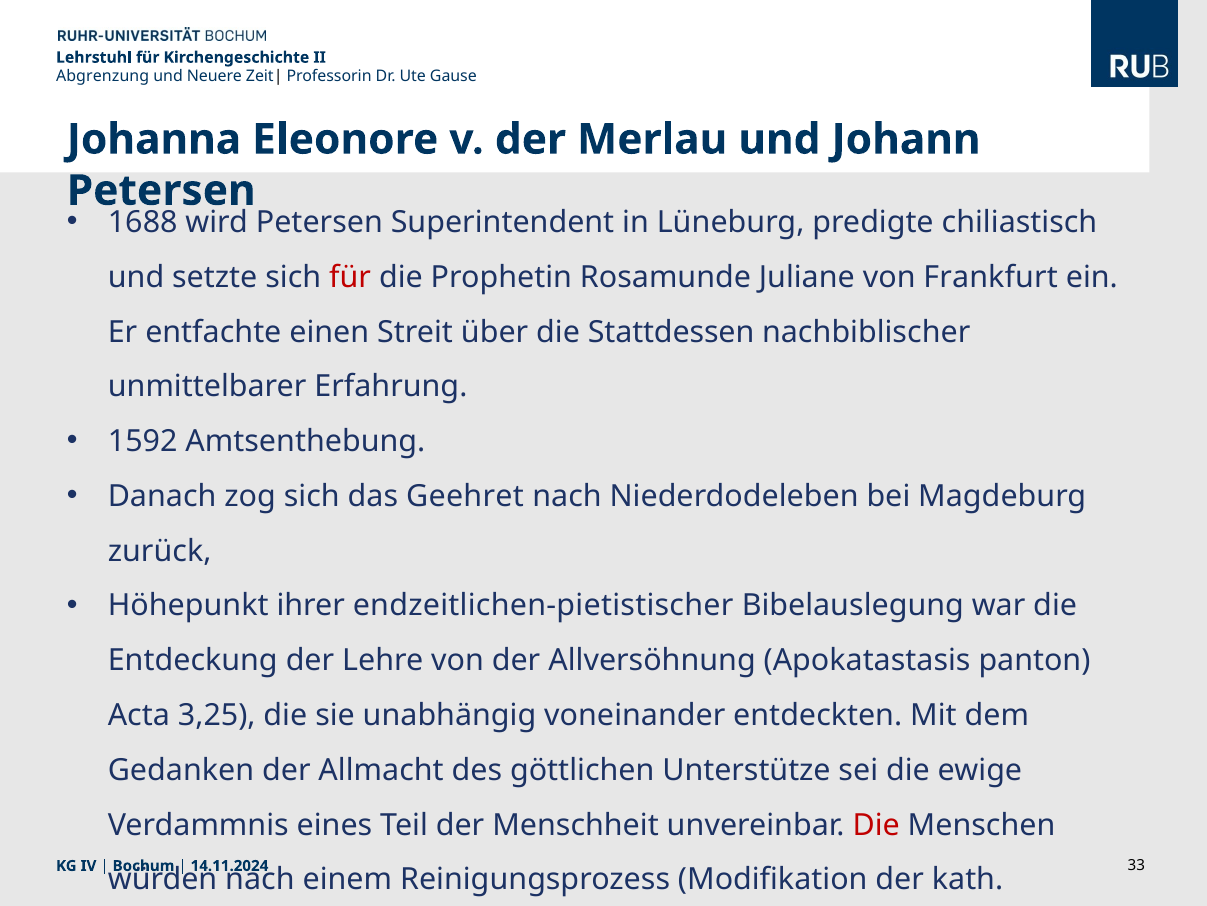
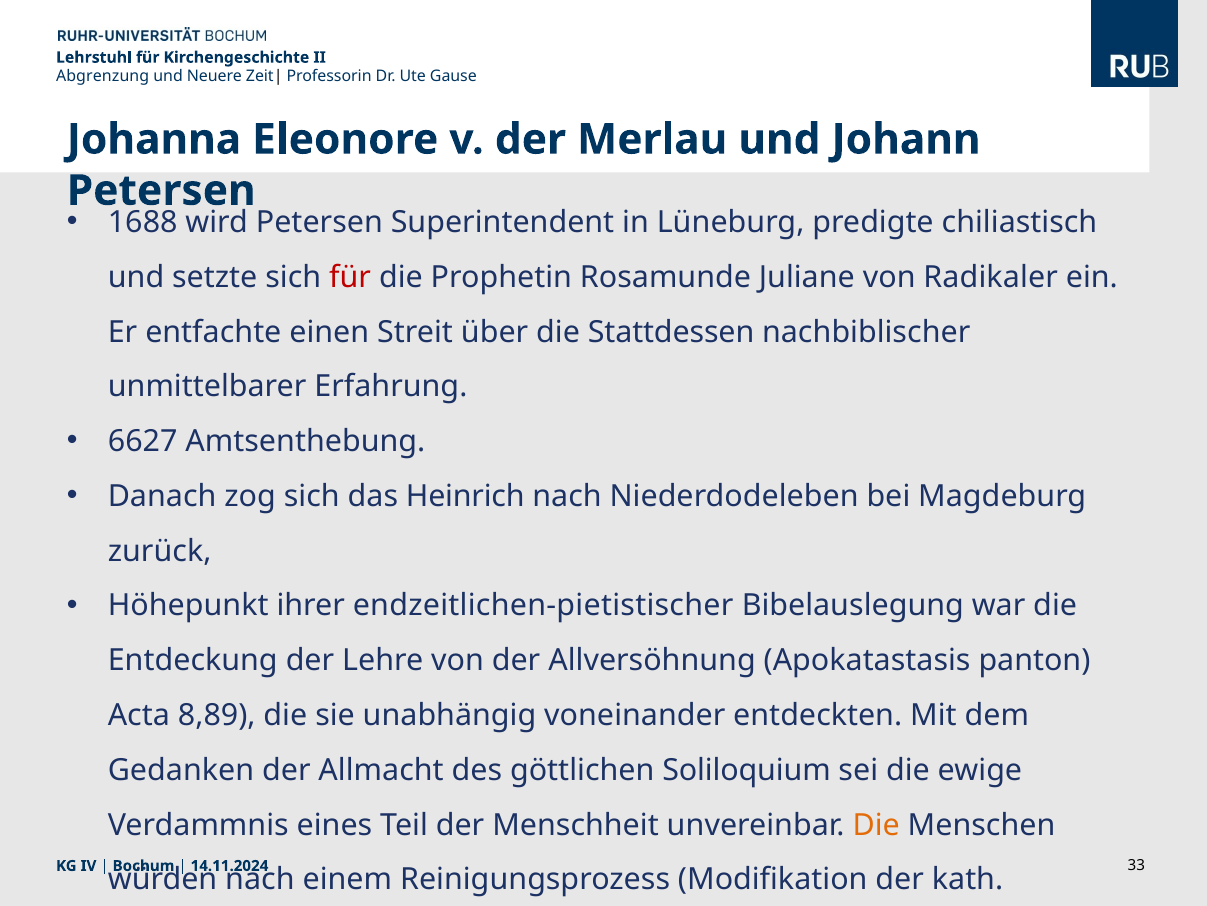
Frankfurt: Frankfurt -> Radikaler
1592: 1592 -> 6627
Geehret: Geehret -> Heinrich
3,25: 3,25 -> 8,89
Unterstütze: Unterstütze -> Soliloquium
Die at (876, 824) colour: red -> orange
